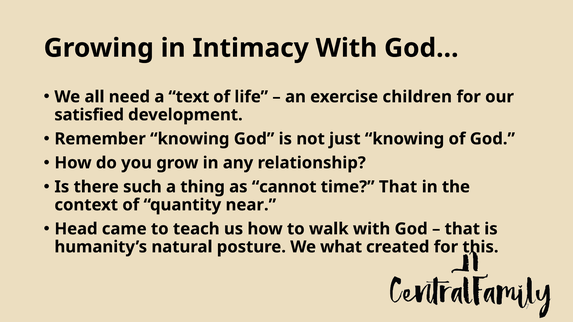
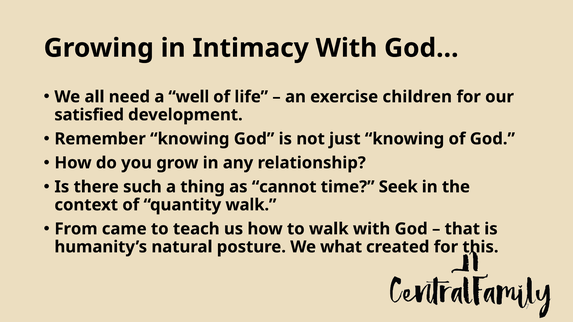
text: text -> well
time That: That -> Seek
quantity near: near -> walk
Head: Head -> From
